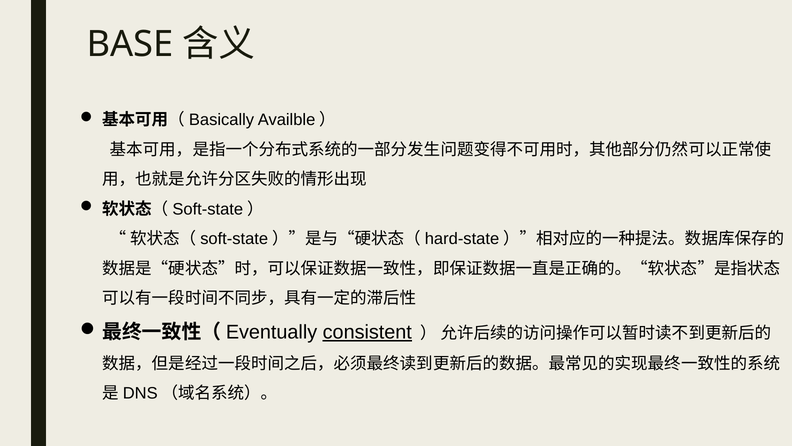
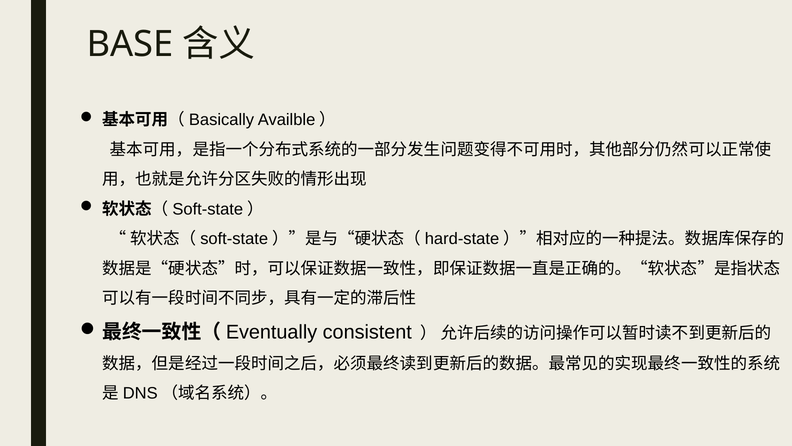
consistent underline: present -> none
